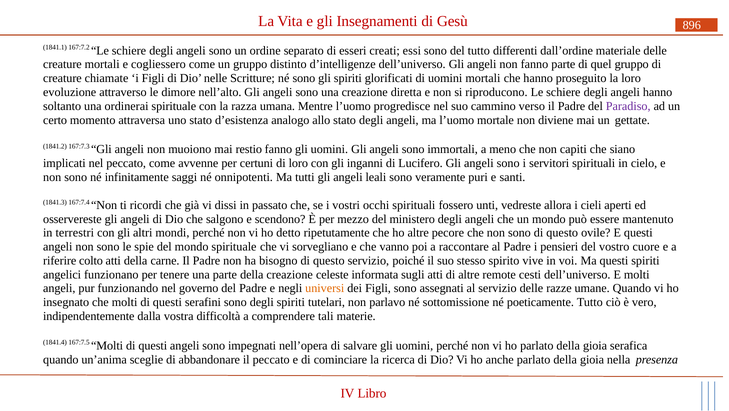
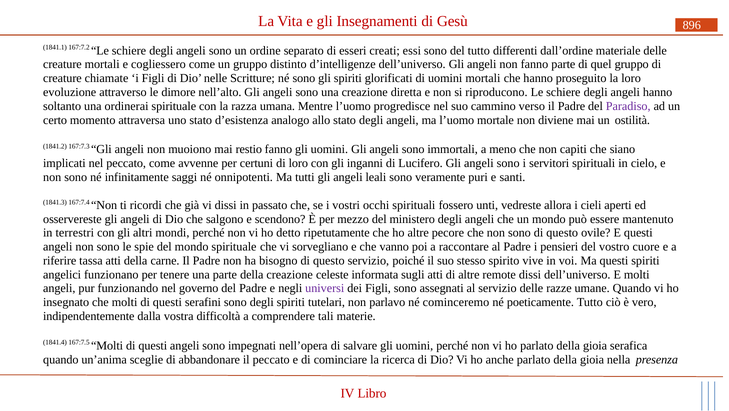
gettate: gettate -> ostilità
colto: colto -> tassa
remote cesti: cesti -> dissi
universi colour: orange -> purple
sottomissione: sottomissione -> cominceremo
